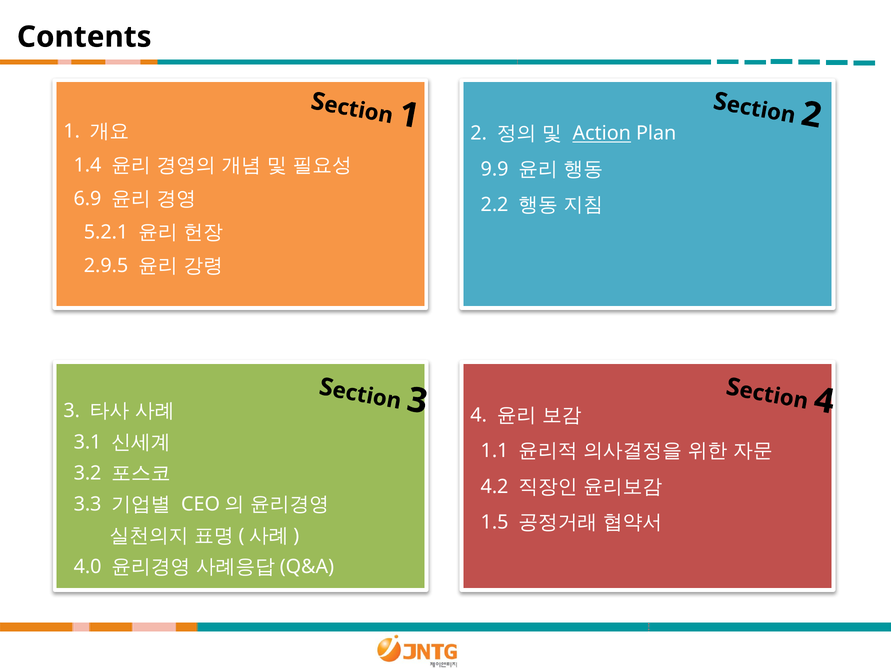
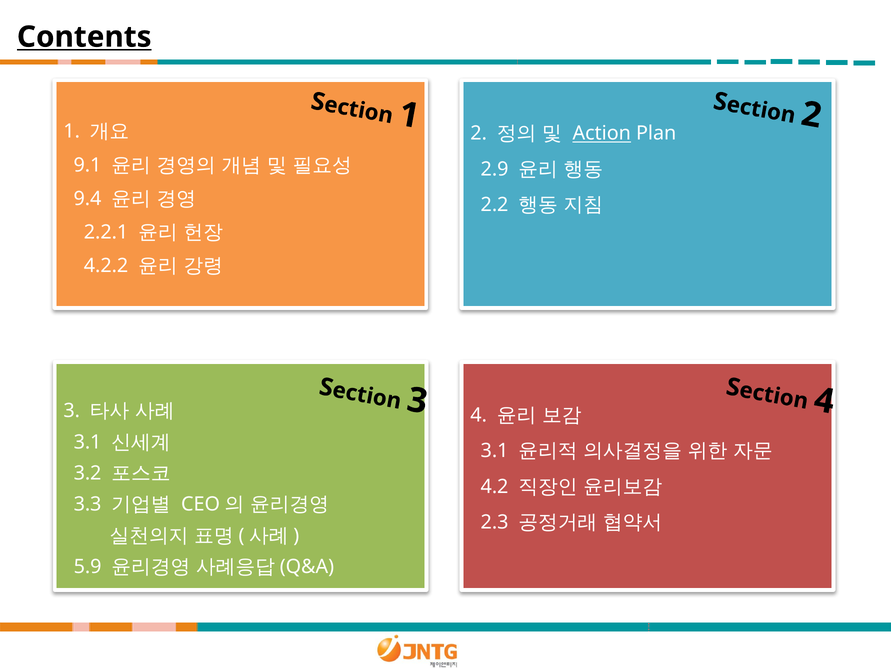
Contents underline: none -> present
1.4: 1.4 -> 9.1
9.9: 9.9 -> 2.9
6.9: 6.9 -> 9.4
5.2.1: 5.2.1 -> 2.2.1
2.9.5: 2.9.5 -> 4.2.2
1.1 at (495, 451): 1.1 -> 3.1
1.5: 1.5 -> 2.3
4.0: 4.0 -> 5.9
